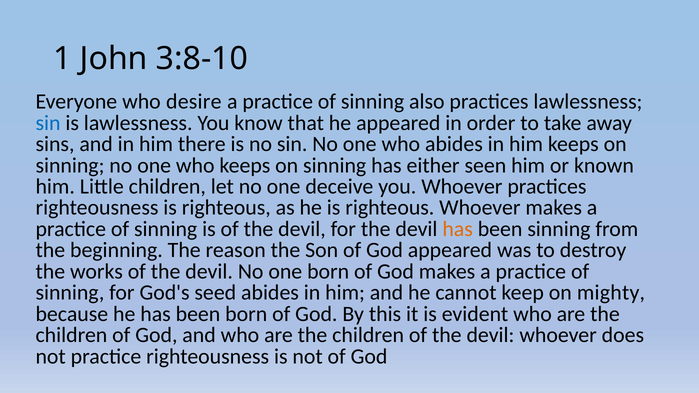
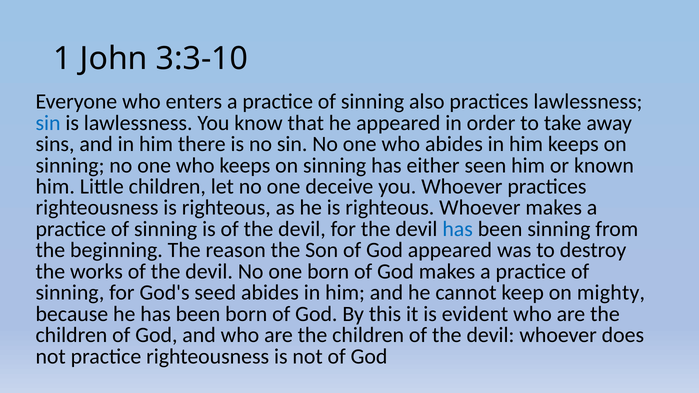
3:8-10: 3:8-10 -> 3:3-10
desire: desire -> enters
has at (458, 229) colour: orange -> blue
